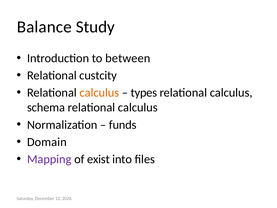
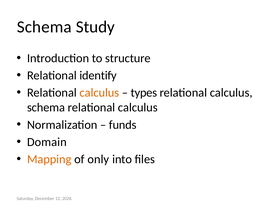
Balance at (44, 27): Balance -> Schema
between: between -> structure
custcity: custcity -> identify
Mapping colour: purple -> orange
exist: exist -> only
